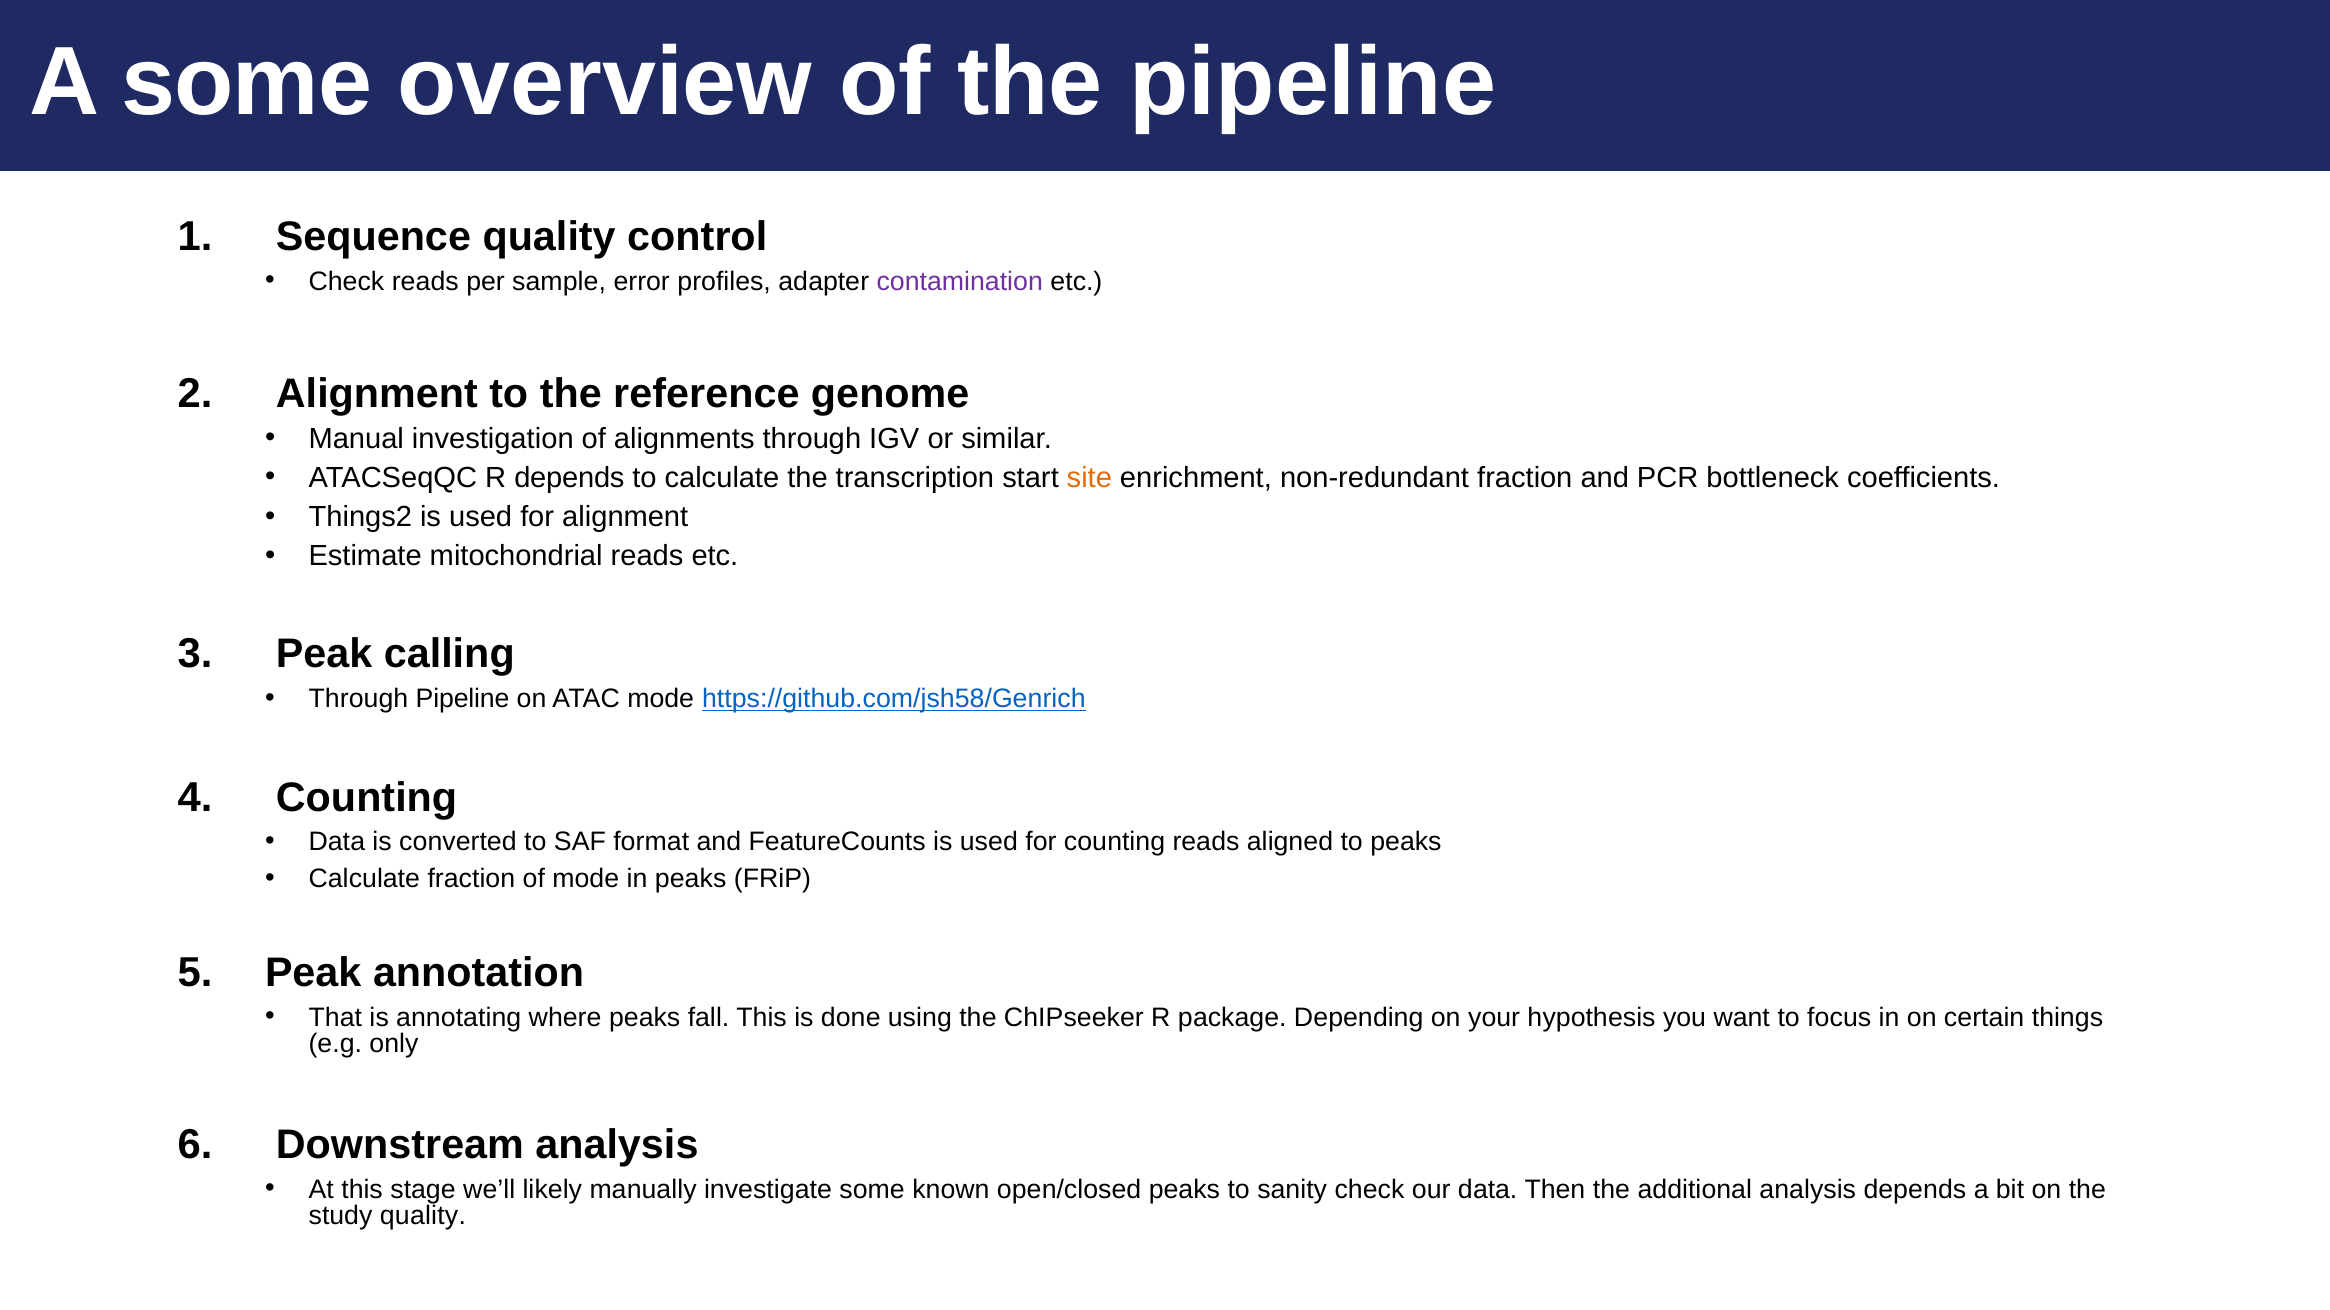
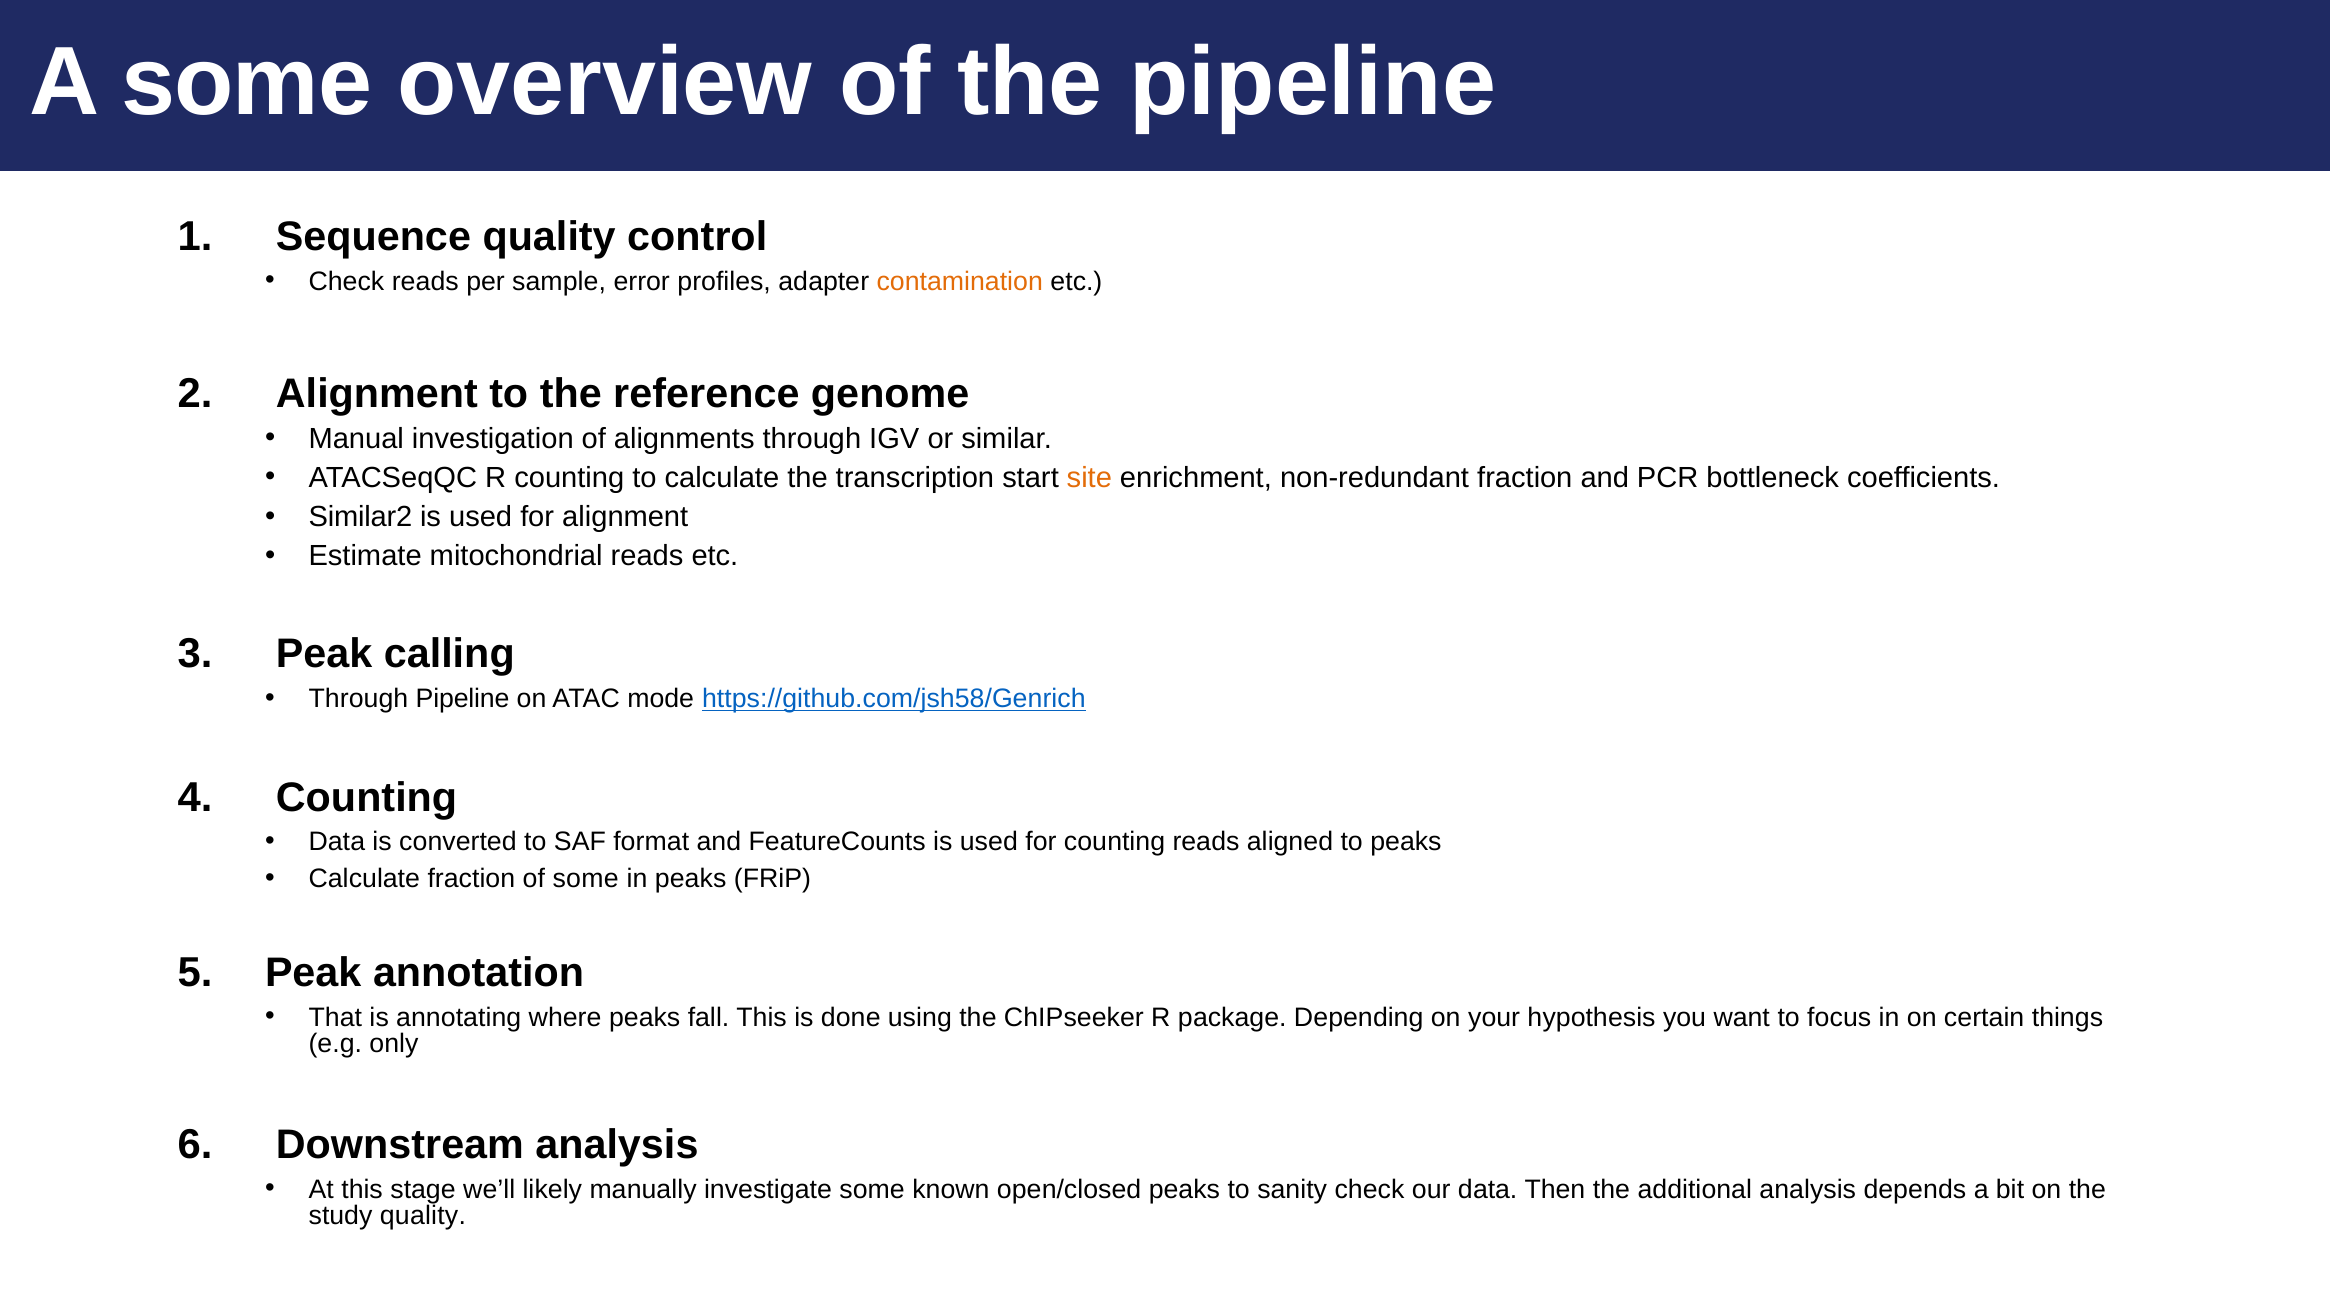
contamination colour: purple -> orange
R depends: depends -> counting
Things2: Things2 -> Similar2
of mode: mode -> some
